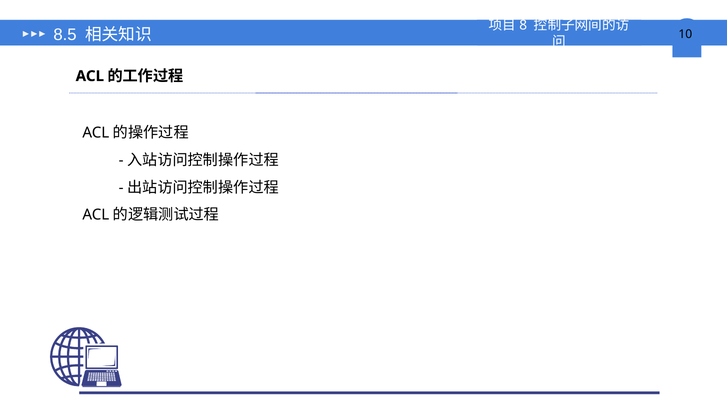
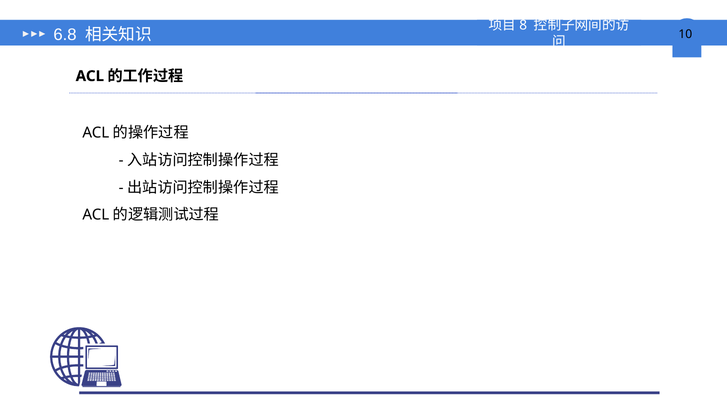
8.5: 8.5 -> 6.8
